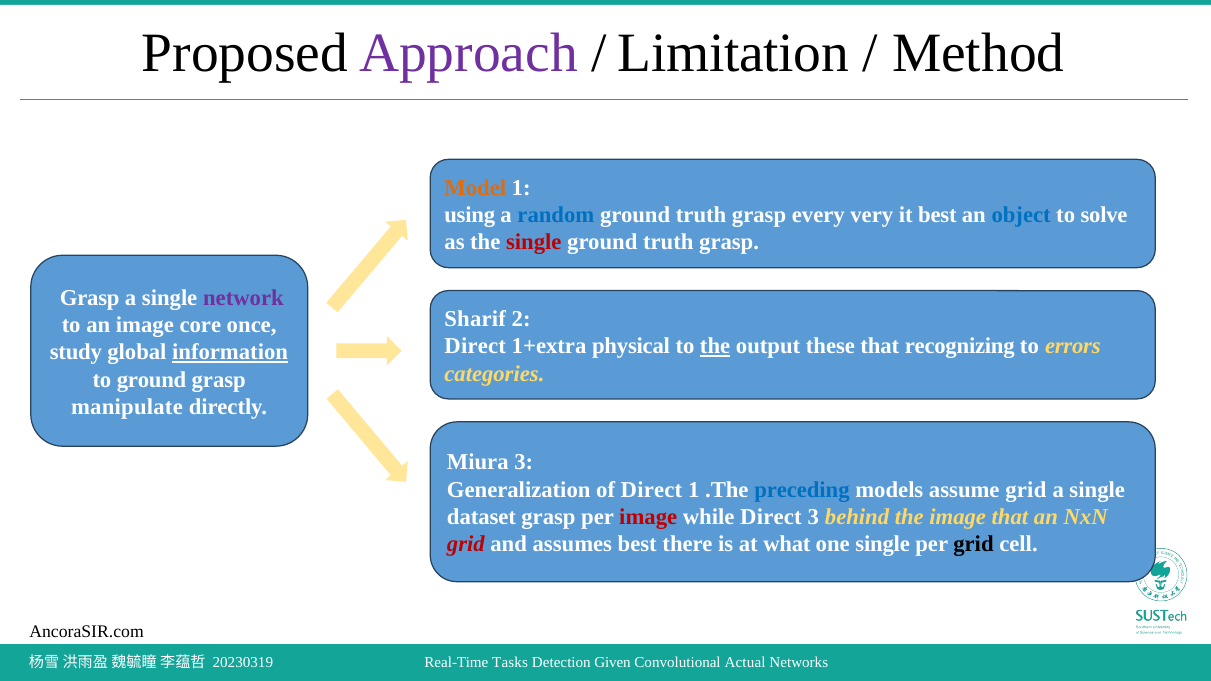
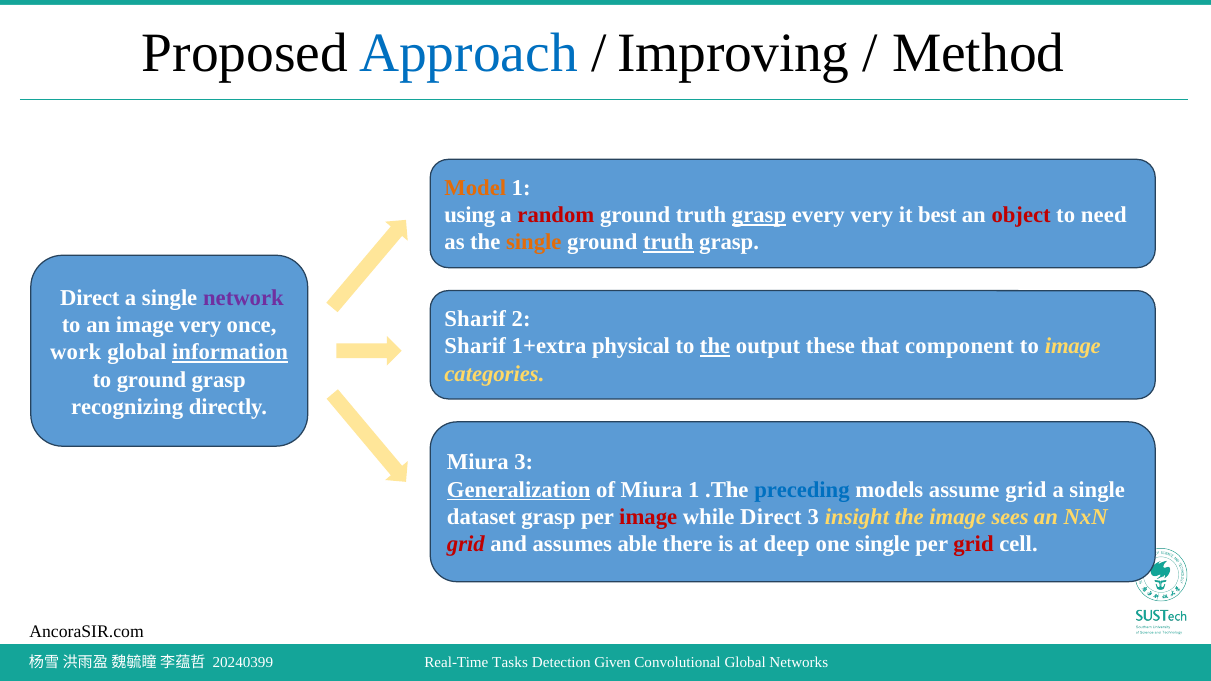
Approach colour: purple -> blue
Limitation: Limitation -> Improving
random colour: blue -> red
grasp at (759, 215) underline: none -> present
object colour: blue -> red
solve: solve -> need
single at (534, 242) colour: red -> orange
truth at (668, 242) underline: none -> present
Grasp at (90, 298): Grasp -> Direct
image core: core -> very
Direct at (475, 346): Direct -> Sharif
recognizing: recognizing -> component
to errors: errors -> image
study: study -> work
manipulate: manipulate -> recognizing
Generalization underline: none -> present
of Direct: Direct -> Miura
behind: behind -> insight
image that: that -> sees
assumes best: best -> able
what: what -> deep
grid at (973, 544) colour: black -> red
20230319: 20230319 -> 20240399
Convolutional Actual: Actual -> Global
